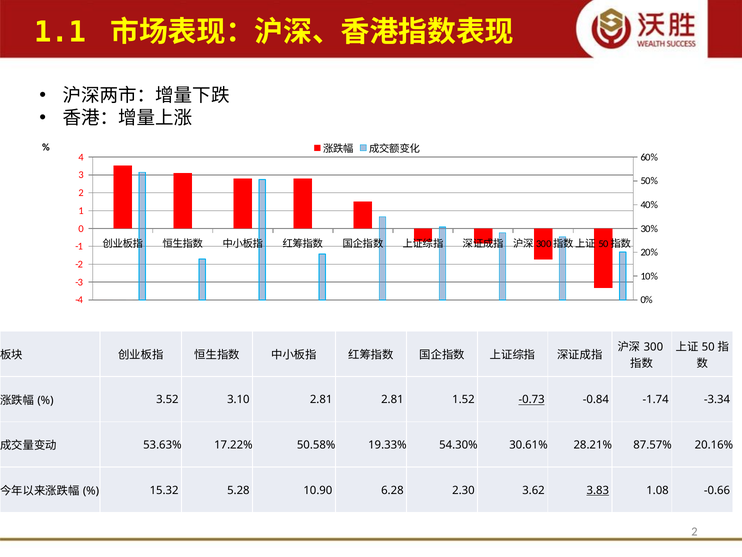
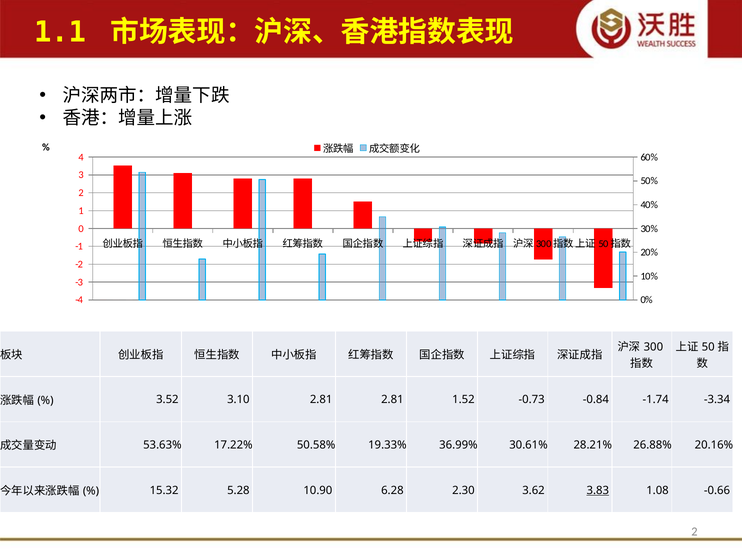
-0.73 underline: present -> none
54.30%: 54.30% -> 36.99%
87.57%: 87.57% -> 26.88%
